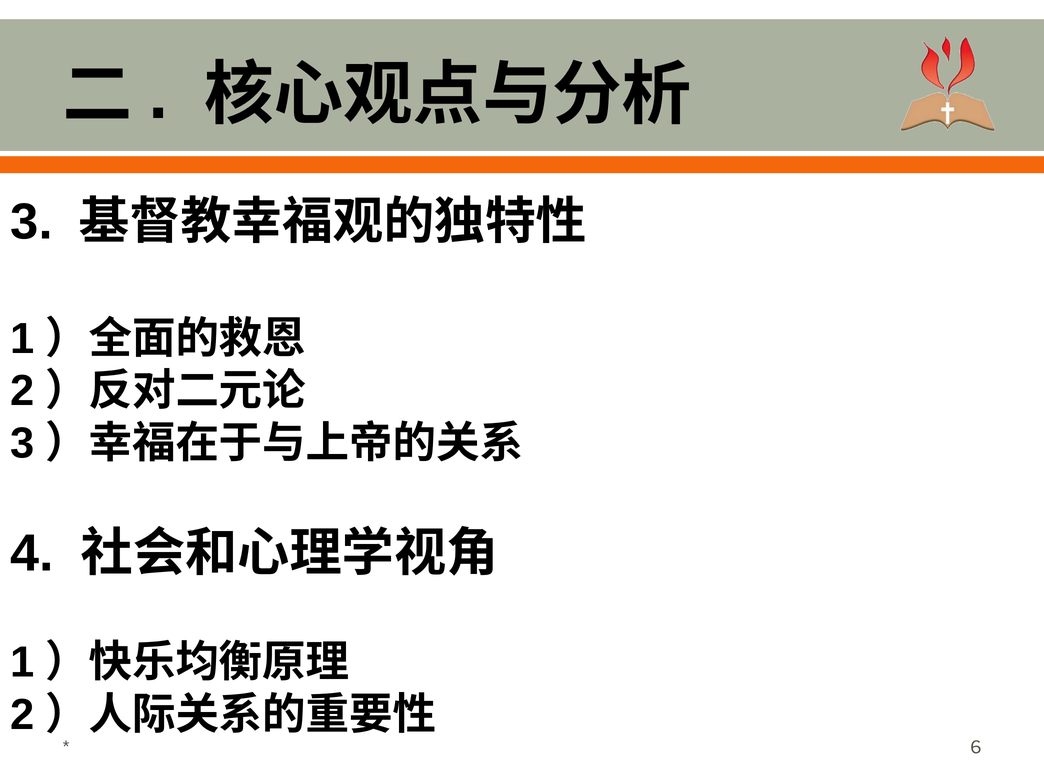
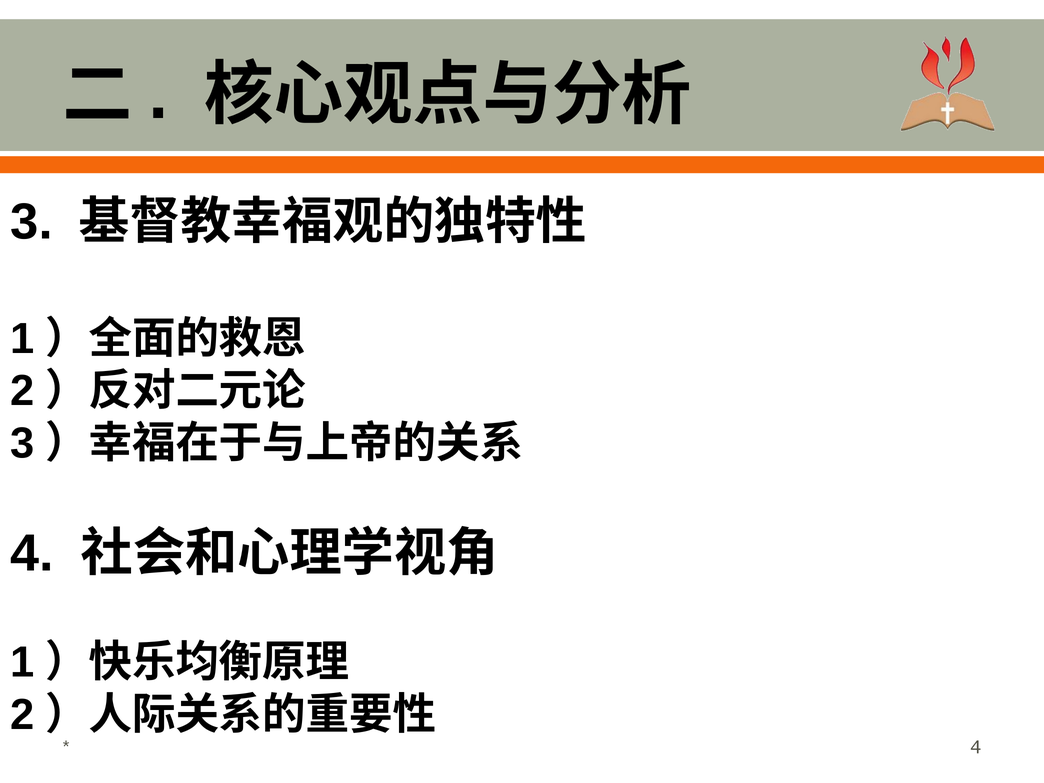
6 at (976, 748): 6 -> 4
